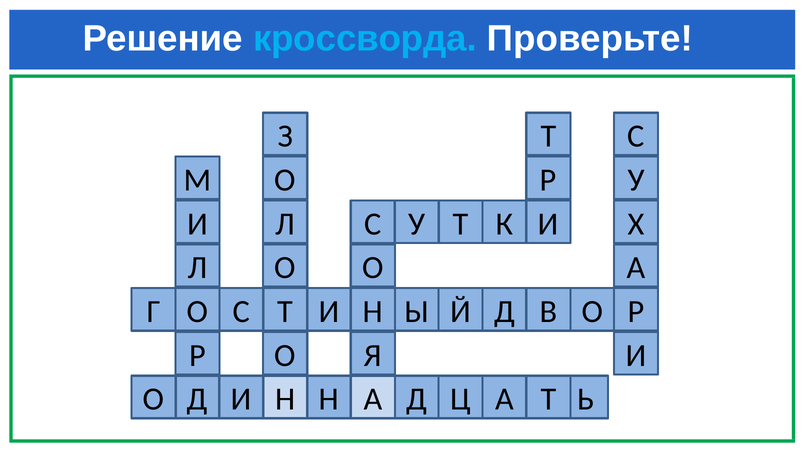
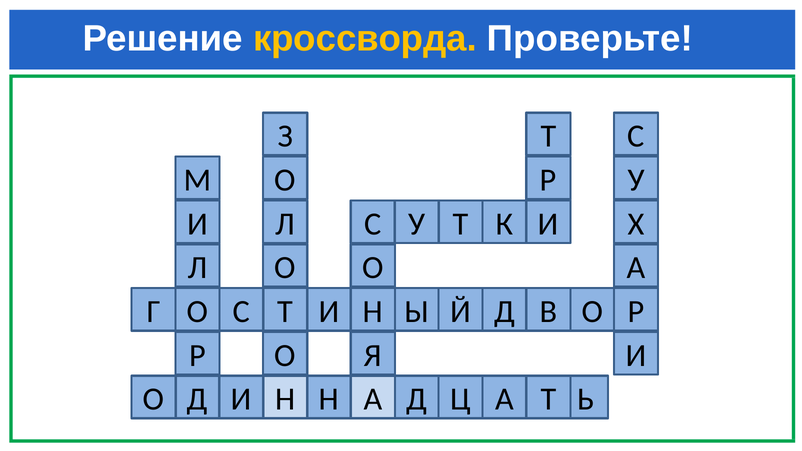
кроссворда colour: light blue -> yellow
